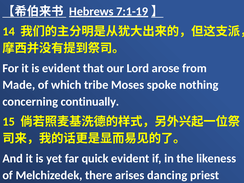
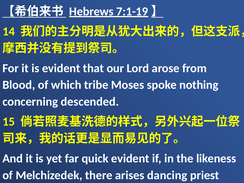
Made: Made -> Blood
continually: continually -> descended
